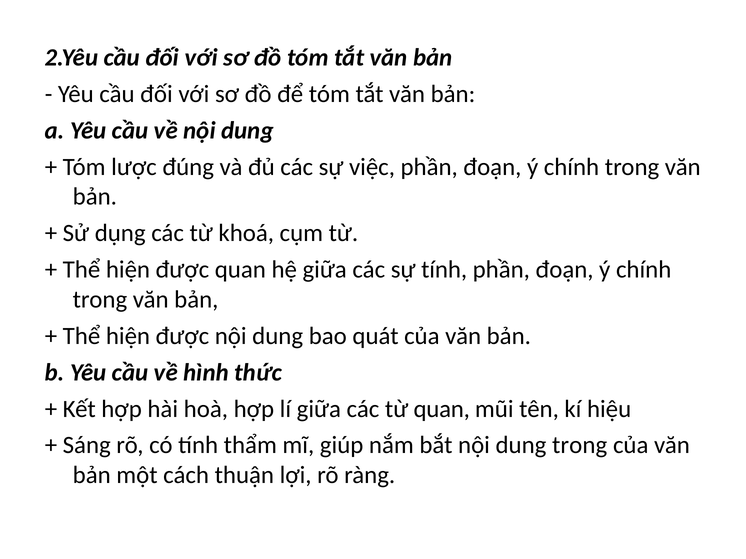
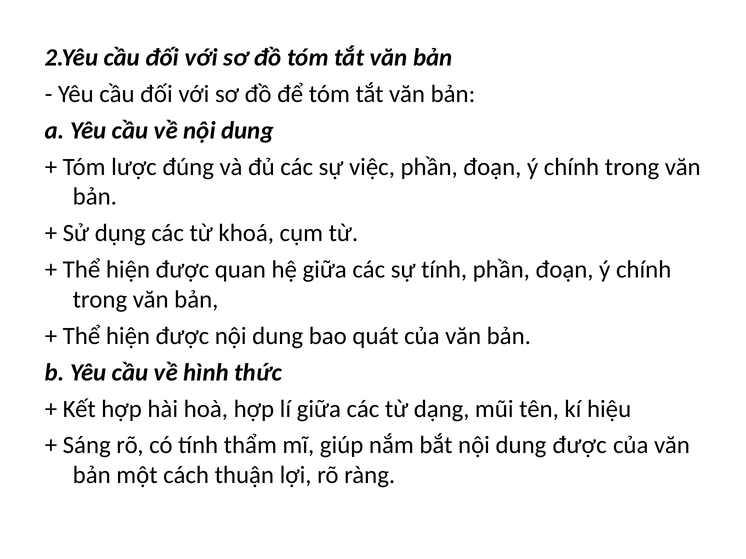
từ quan: quan -> dạng
dung trong: trong -> được
